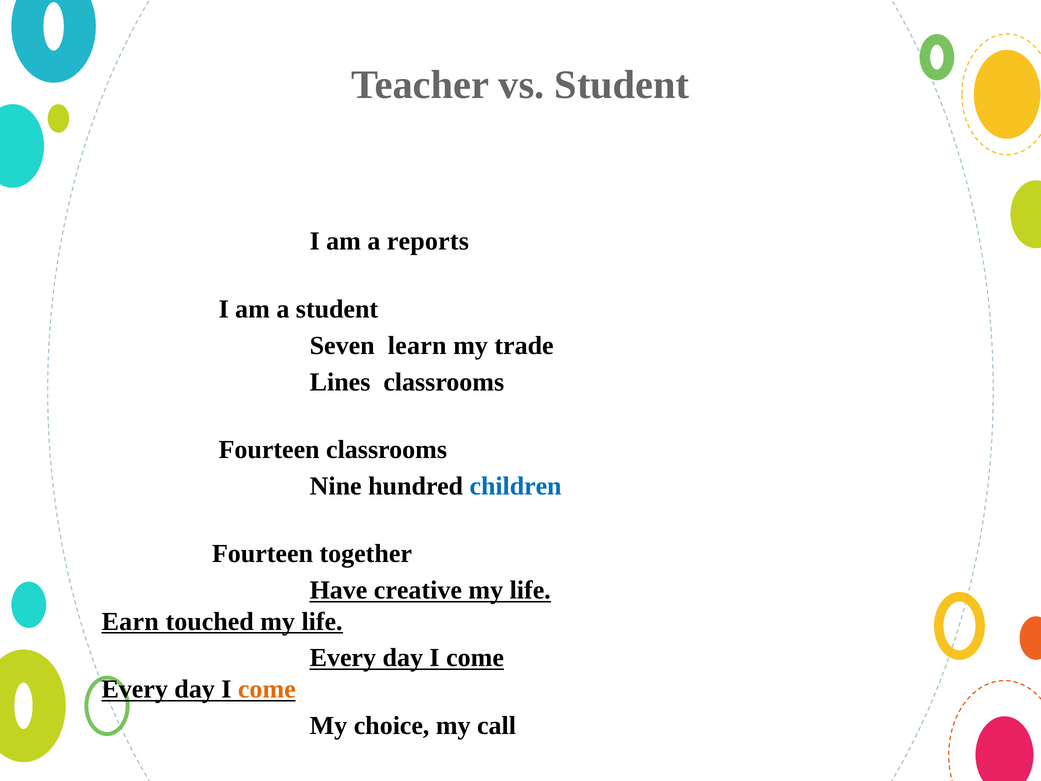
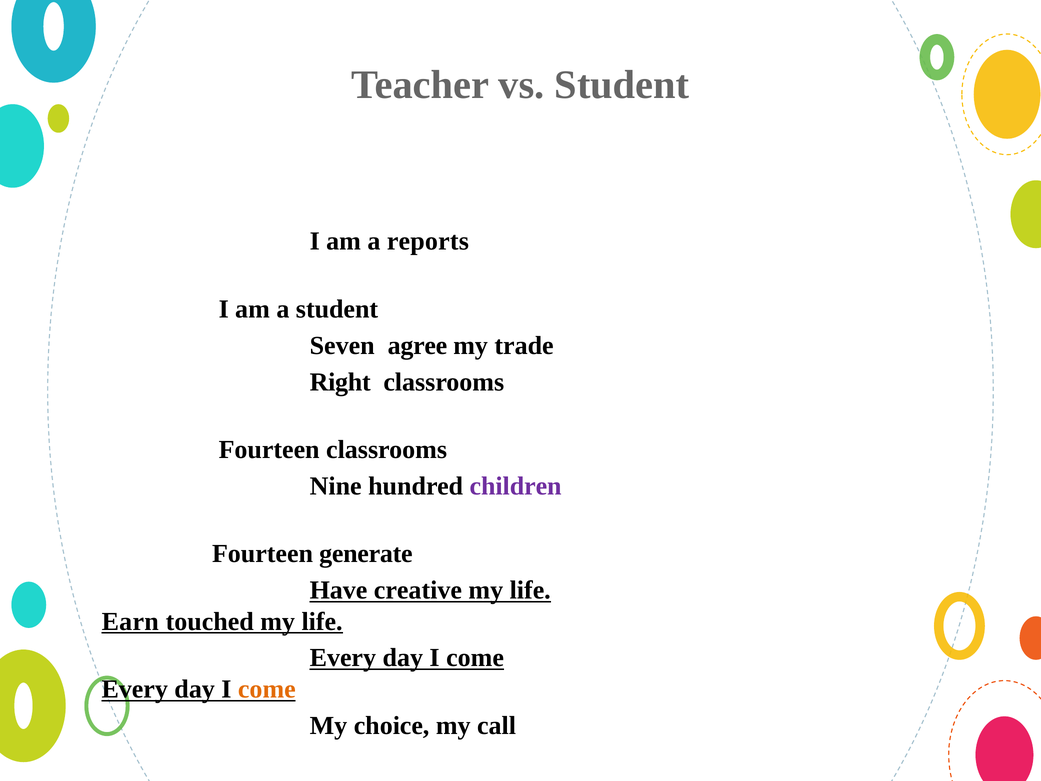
learn: learn -> agree
Lines: Lines -> Right
children colour: blue -> purple
together: together -> generate
